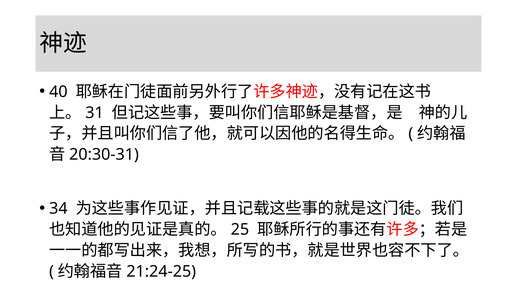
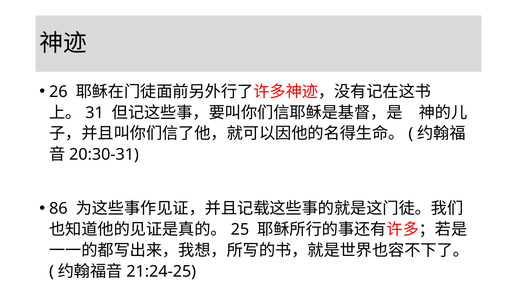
40: 40 -> 26
34: 34 -> 86
